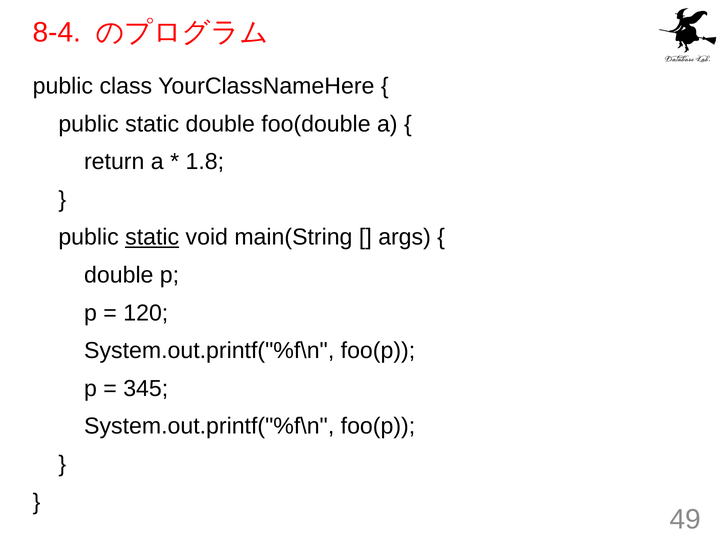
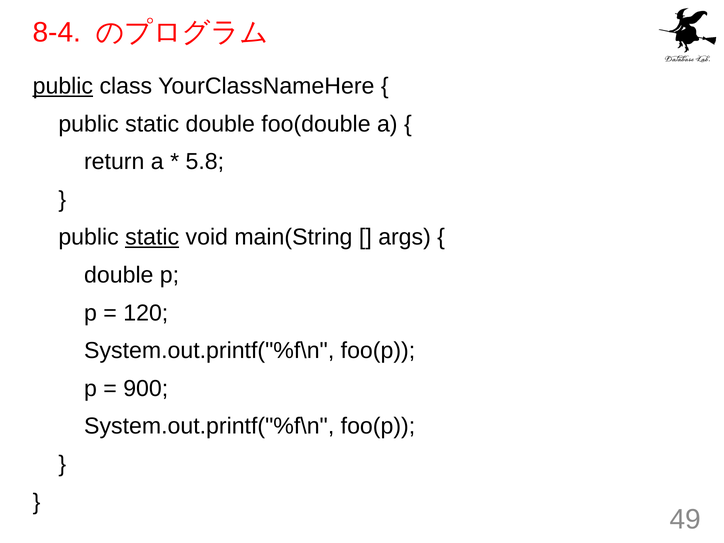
public at (63, 86) underline: none -> present
1.8: 1.8 -> 5.8
345: 345 -> 900
